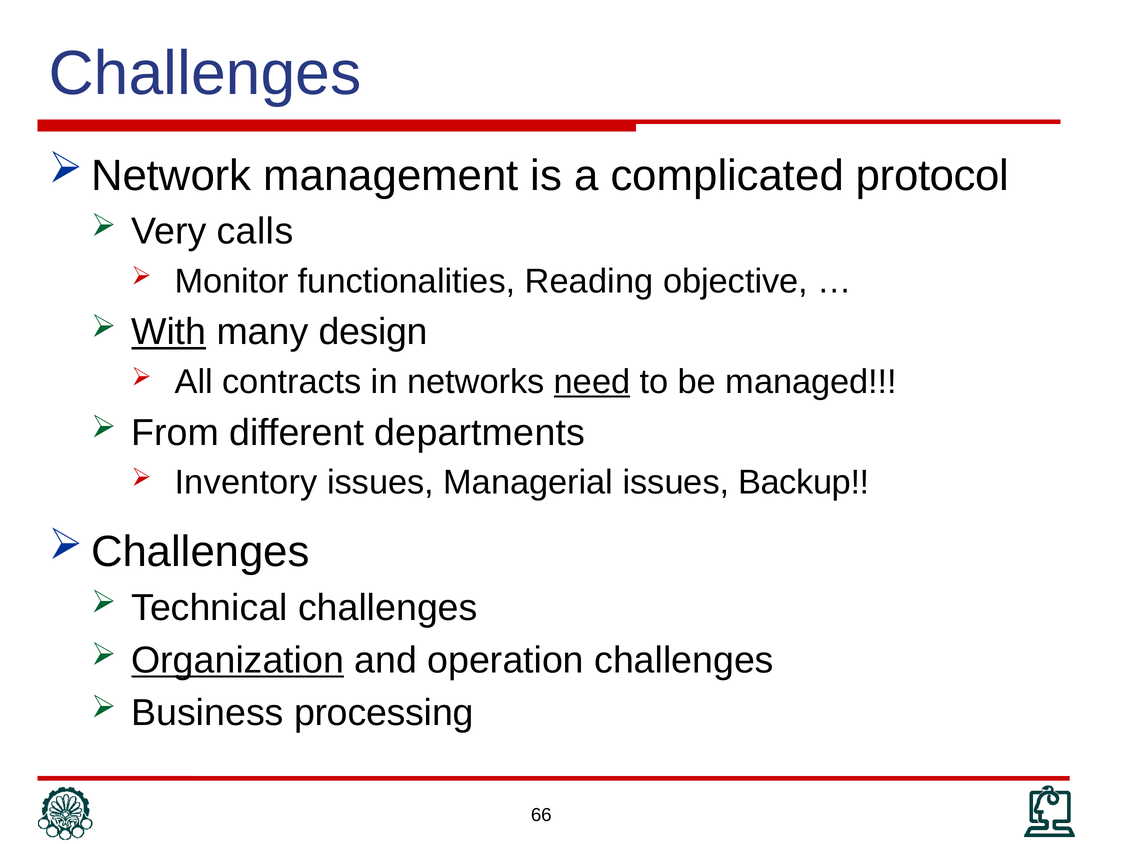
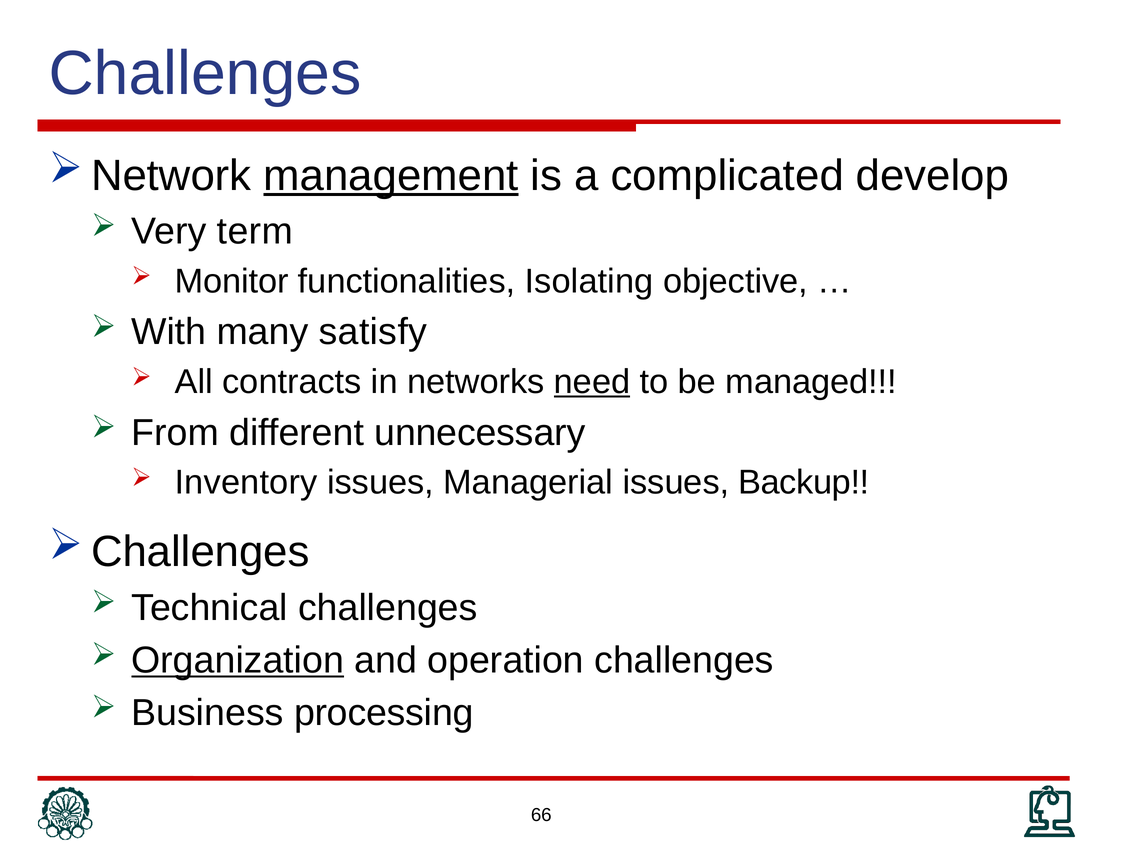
management underline: none -> present
protocol: protocol -> develop
calls: calls -> term
Reading: Reading -> Isolating
With underline: present -> none
design: design -> satisfy
departments: departments -> unnecessary
